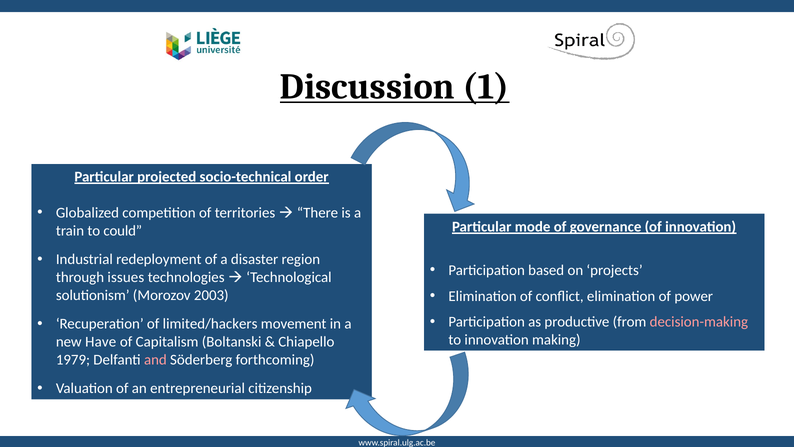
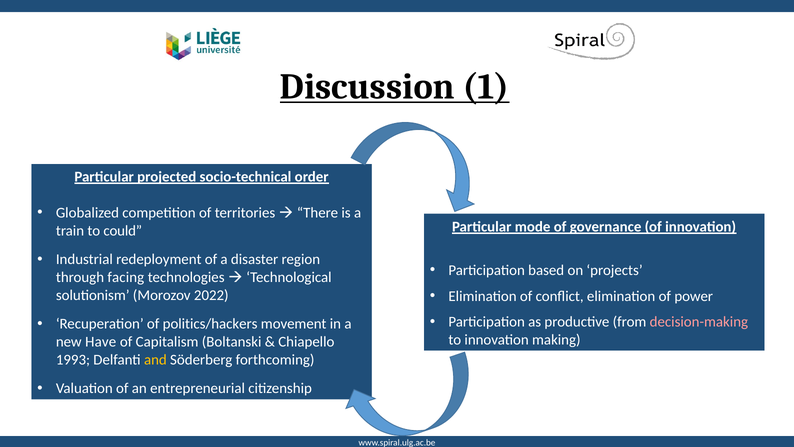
issues: issues -> facing
2003: 2003 -> 2022
limited/hackers: limited/hackers -> politics/hackers
1979: 1979 -> 1993
and colour: pink -> yellow
